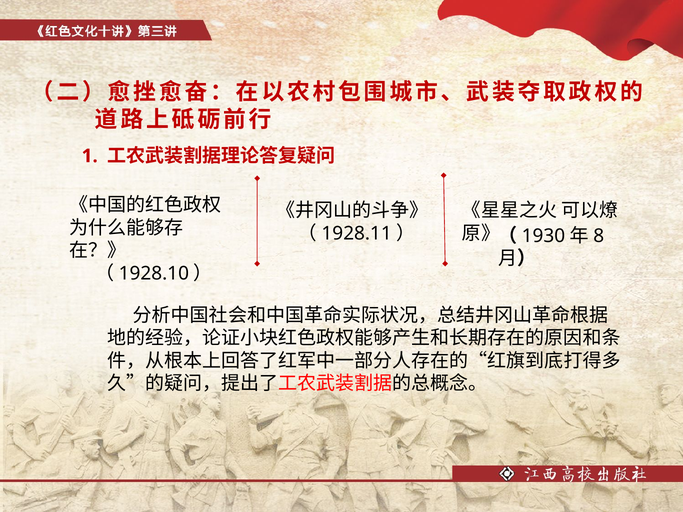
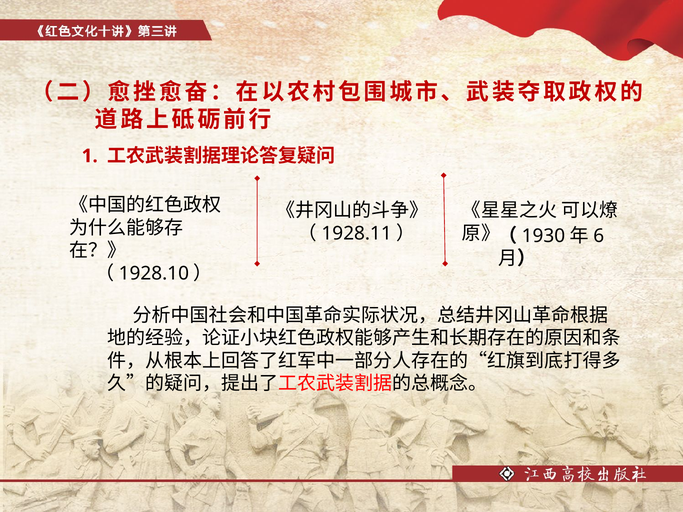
8: 8 -> 6
